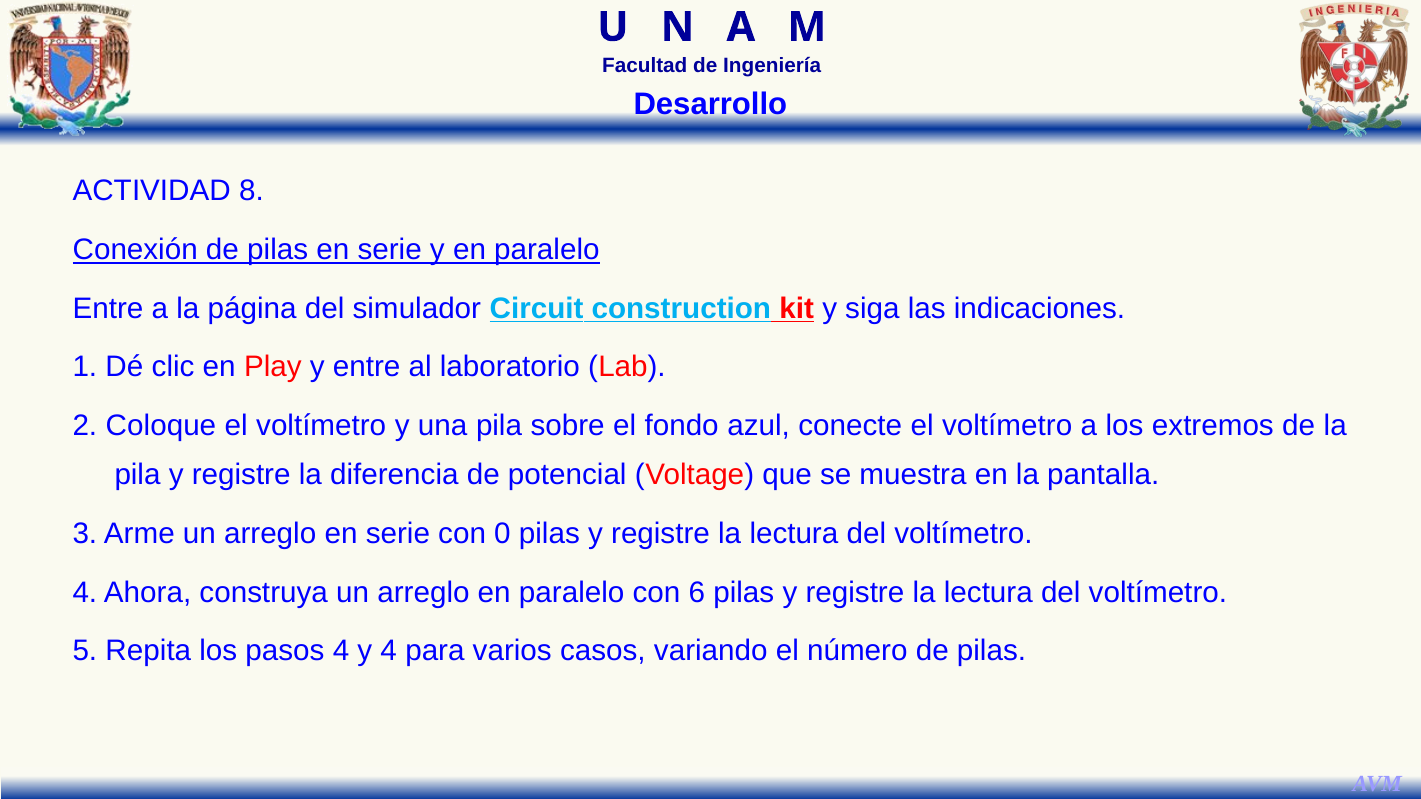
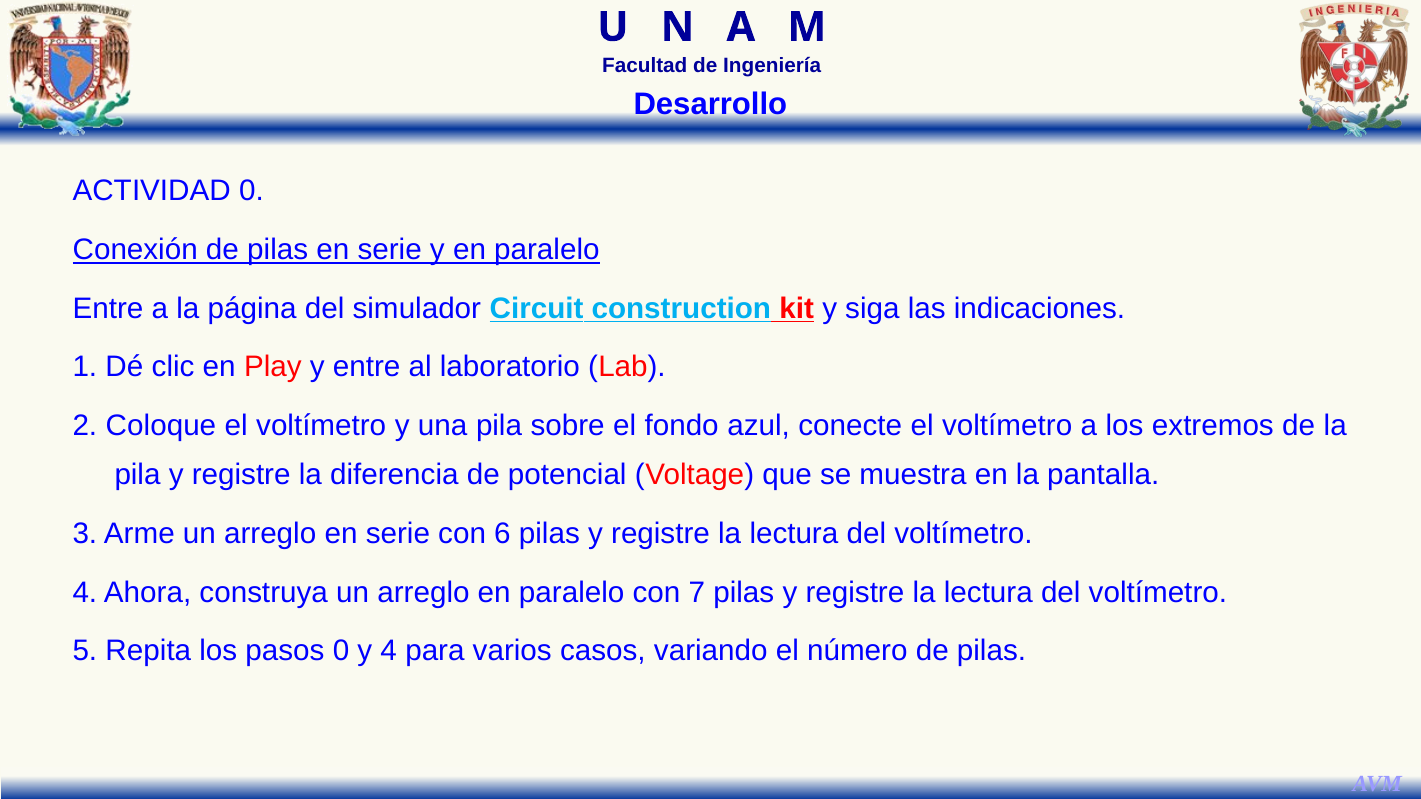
ACTIVIDAD 8: 8 -> 0
0: 0 -> 6
6: 6 -> 7
pasos 4: 4 -> 0
